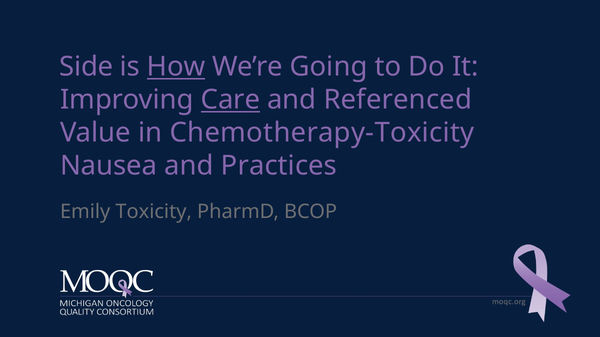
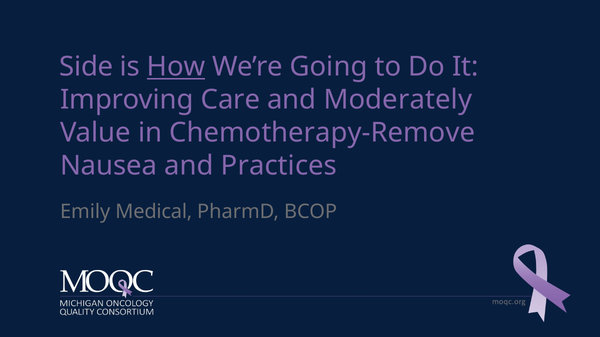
Care underline: present -> none
Referenced: Referenced -> Moderately
Chemotherapy-Toxicity: Chemotherapy-Toxicity -> Chemotherapy-Remove
Toxicity: Toxicity -> Medical
